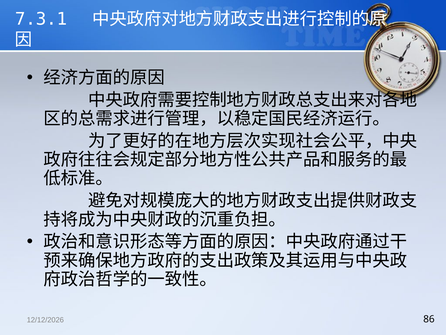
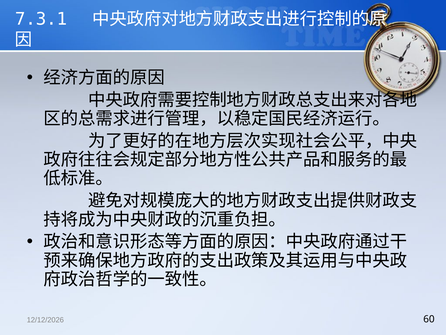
86: 86 -> 60
